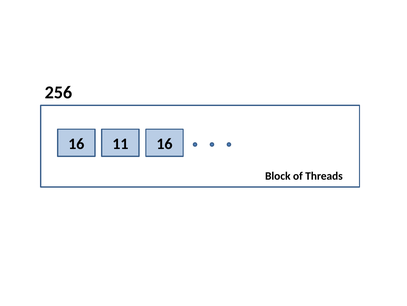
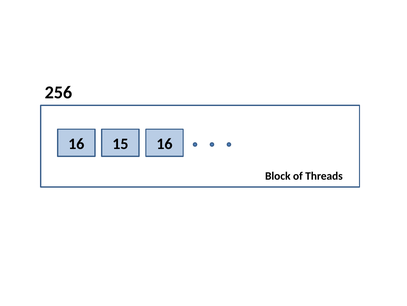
11: 11 -> 15
